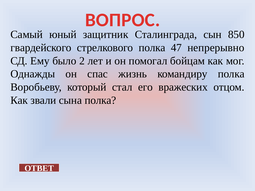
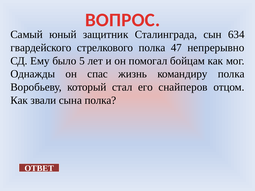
850: 850 -> 634
2: 2 -> 5
вражеских: вражеских -> снайперов
